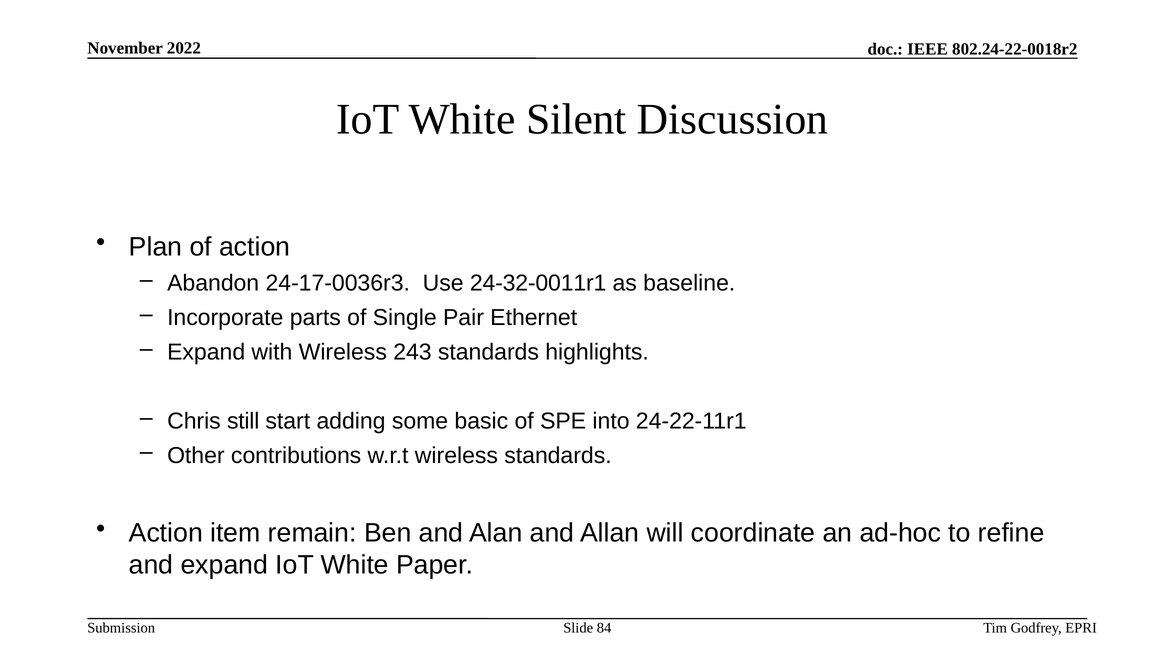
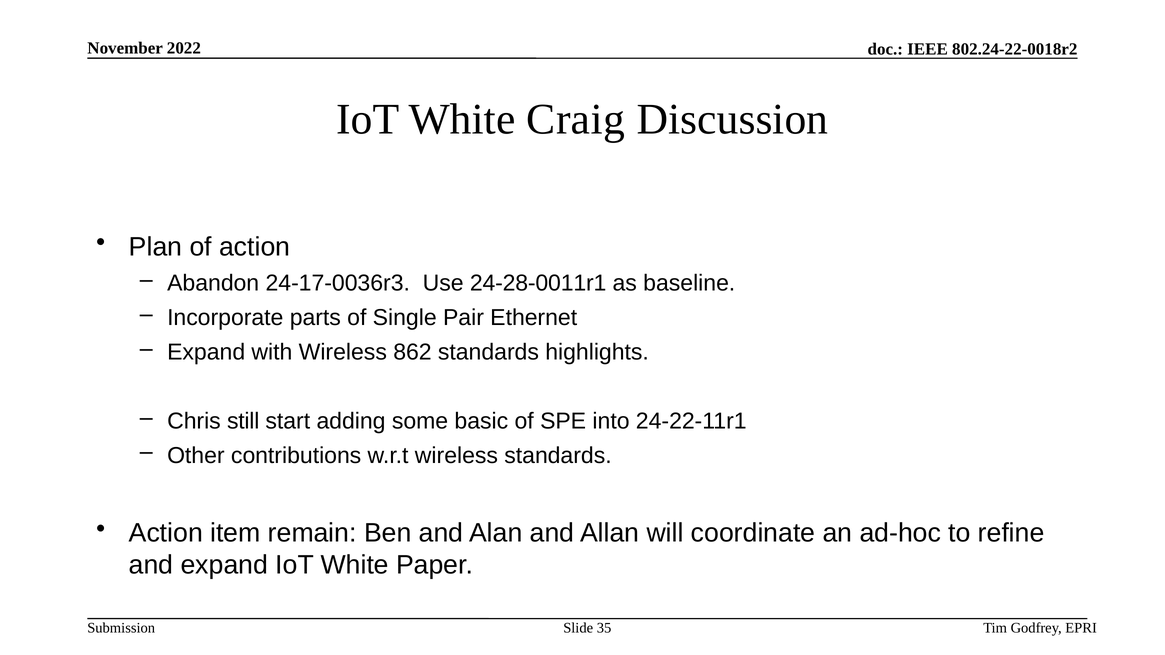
Silent: Silent -> Craig
24-32-0011r1: 24-32-0011r1 -> 24-28-0011r1
243: 243 -> 862
84: 84 -> 35
